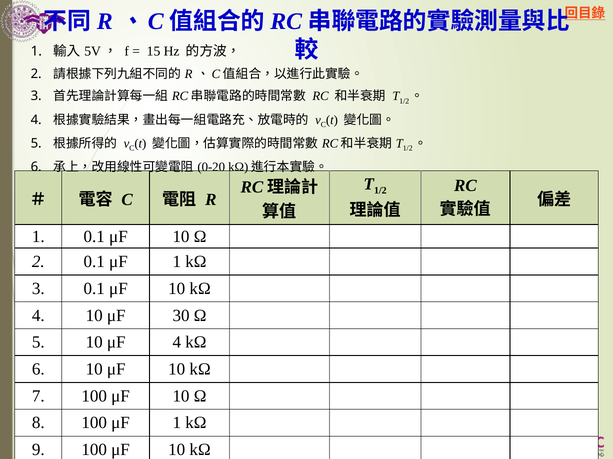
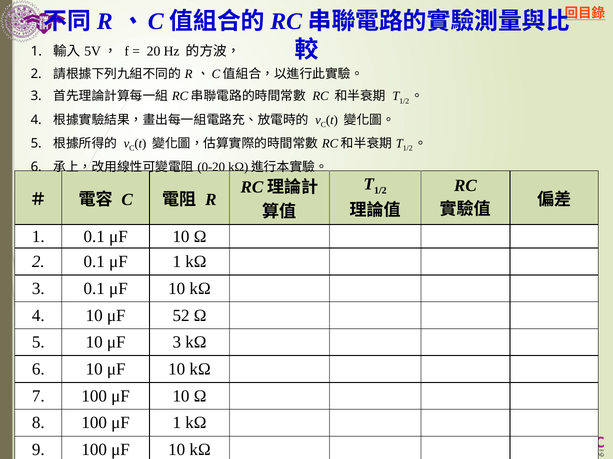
15: 15 -> 20
30: 30 -> 52
μF 4: 4 -> 3
